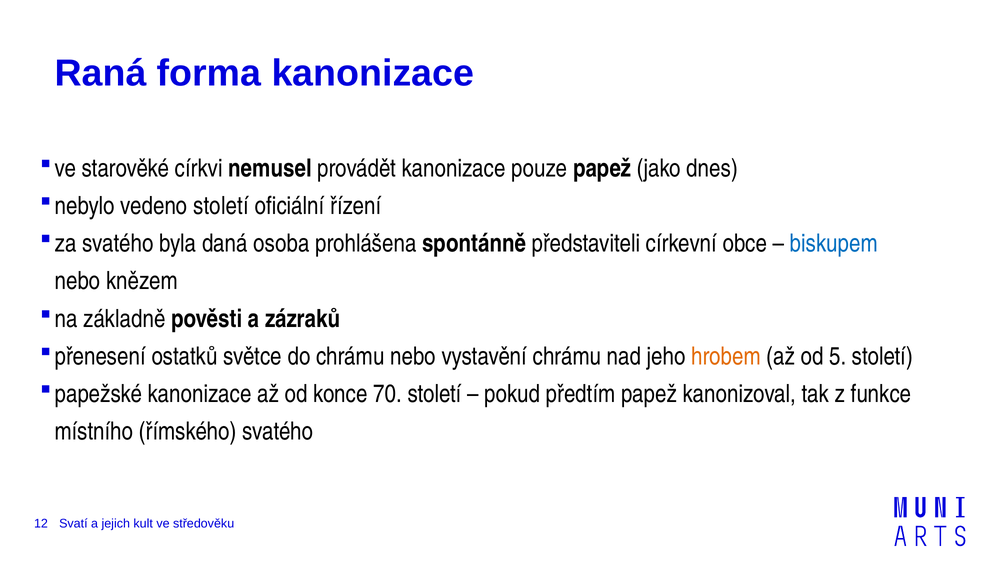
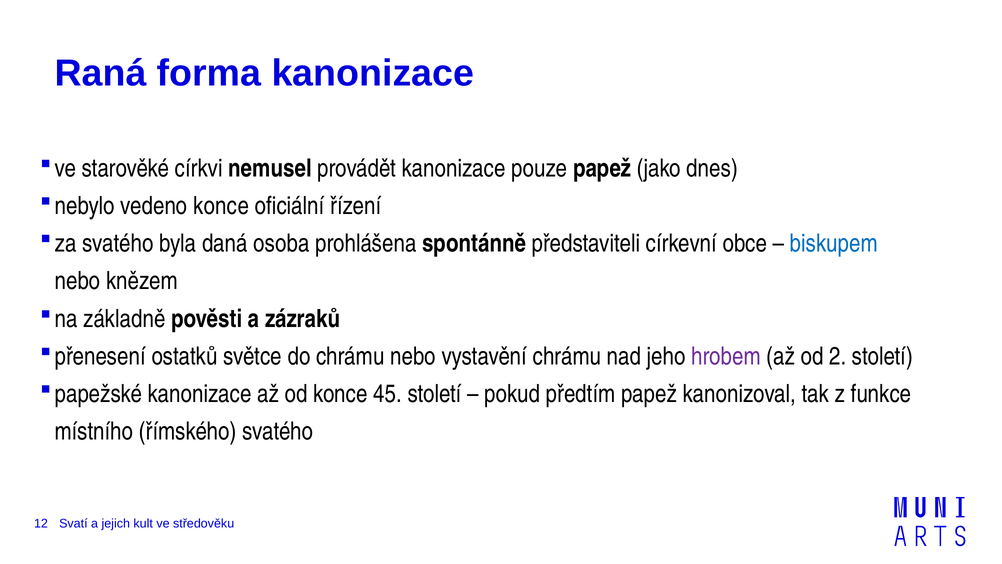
vedeno století: století -> konce
hrobem colour: orange -> purple
5: 5 -> 2
70: 70 -> 45
